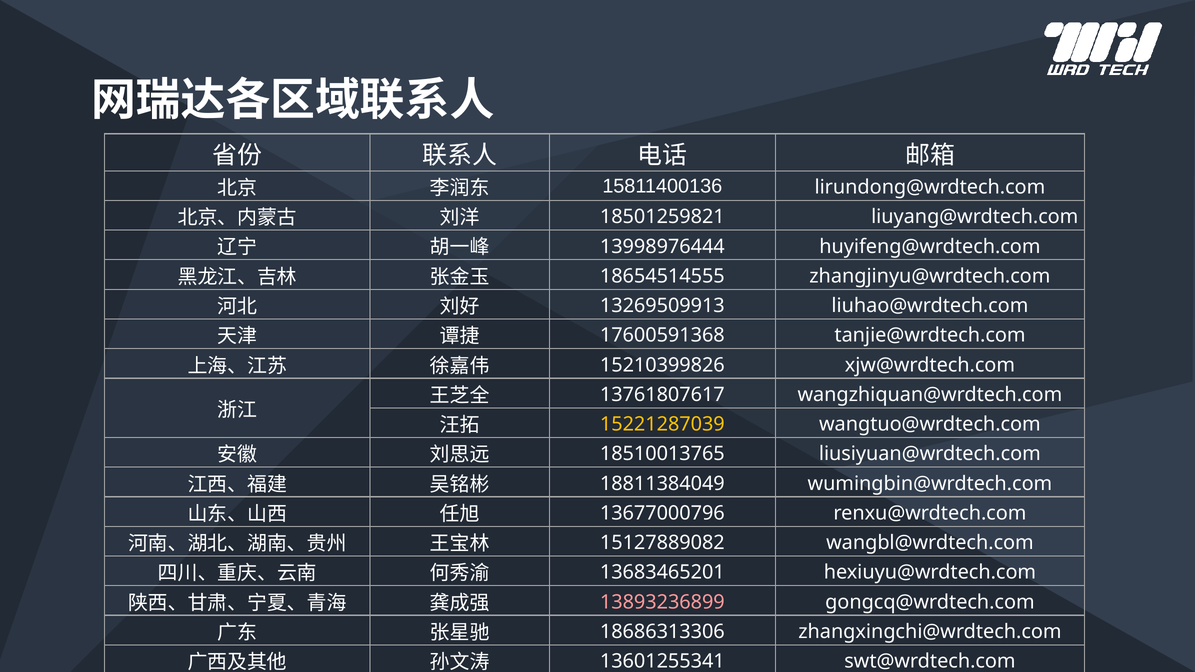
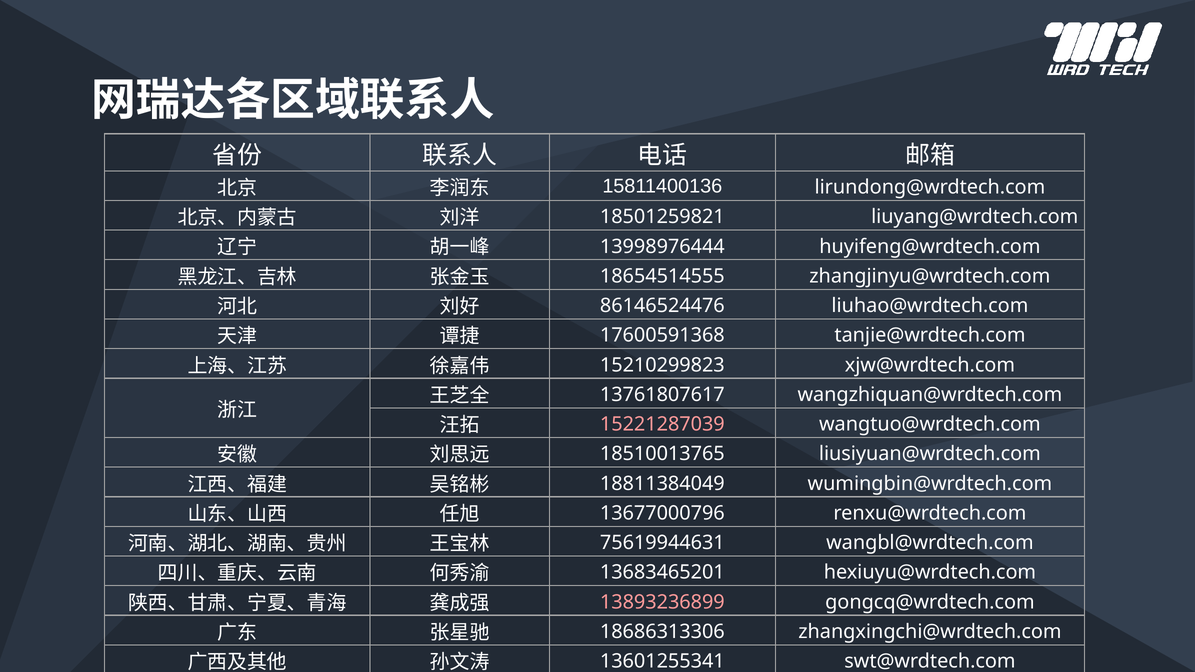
13269509913: 13269509913 -> 86146524476
15210399826: 15210399826 -> 15210299823
15221287039 colour: yellow -> pink
15127889082: 15127889082 -> 75619944631
